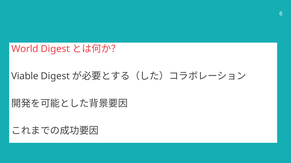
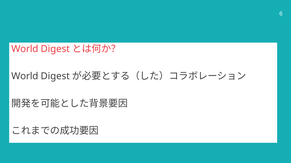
Viable at (25, 77): Viable -> World
